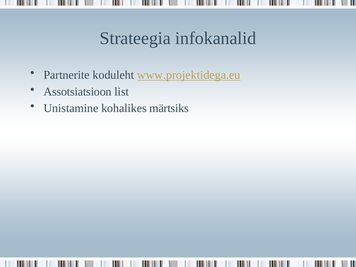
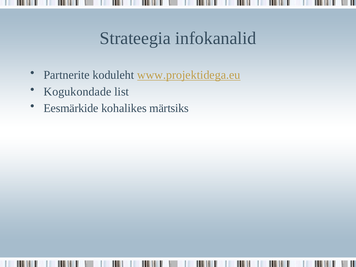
Assotsiatsioon: Assotsiatsioon -> Kogukondade
Unistamine: Unistamine -> Eesmärkide
